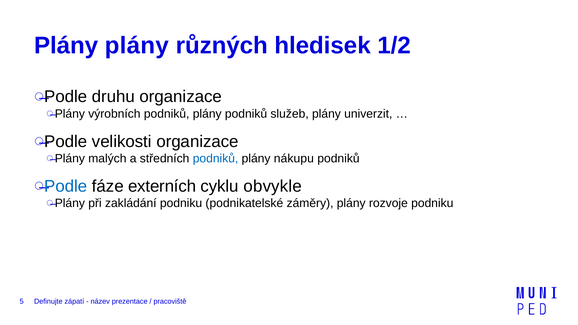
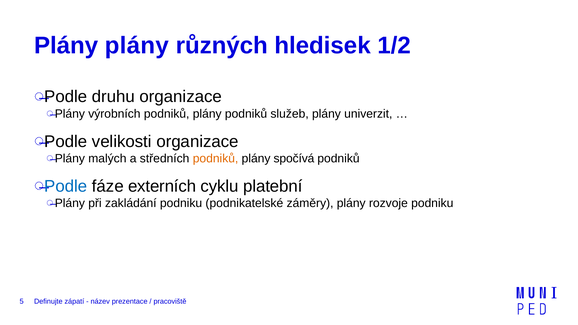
podniků at (216, 159) colour: blue -> orange
nákupu: nákupu -> spočívá
obvykle: obvykle -> platební
